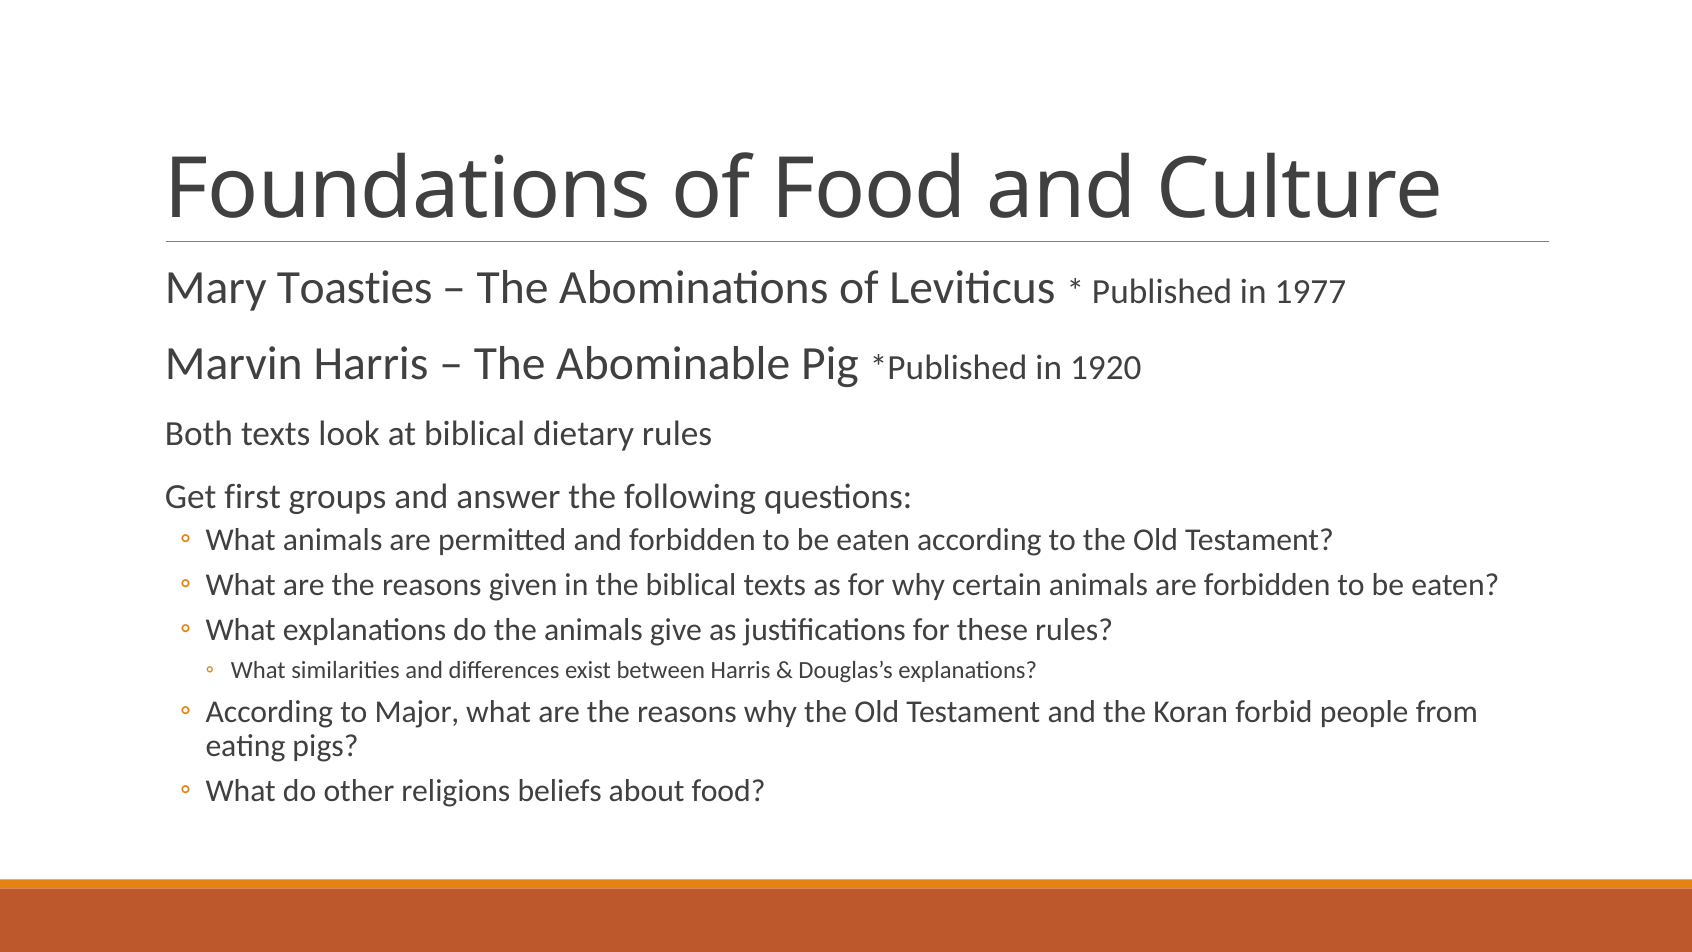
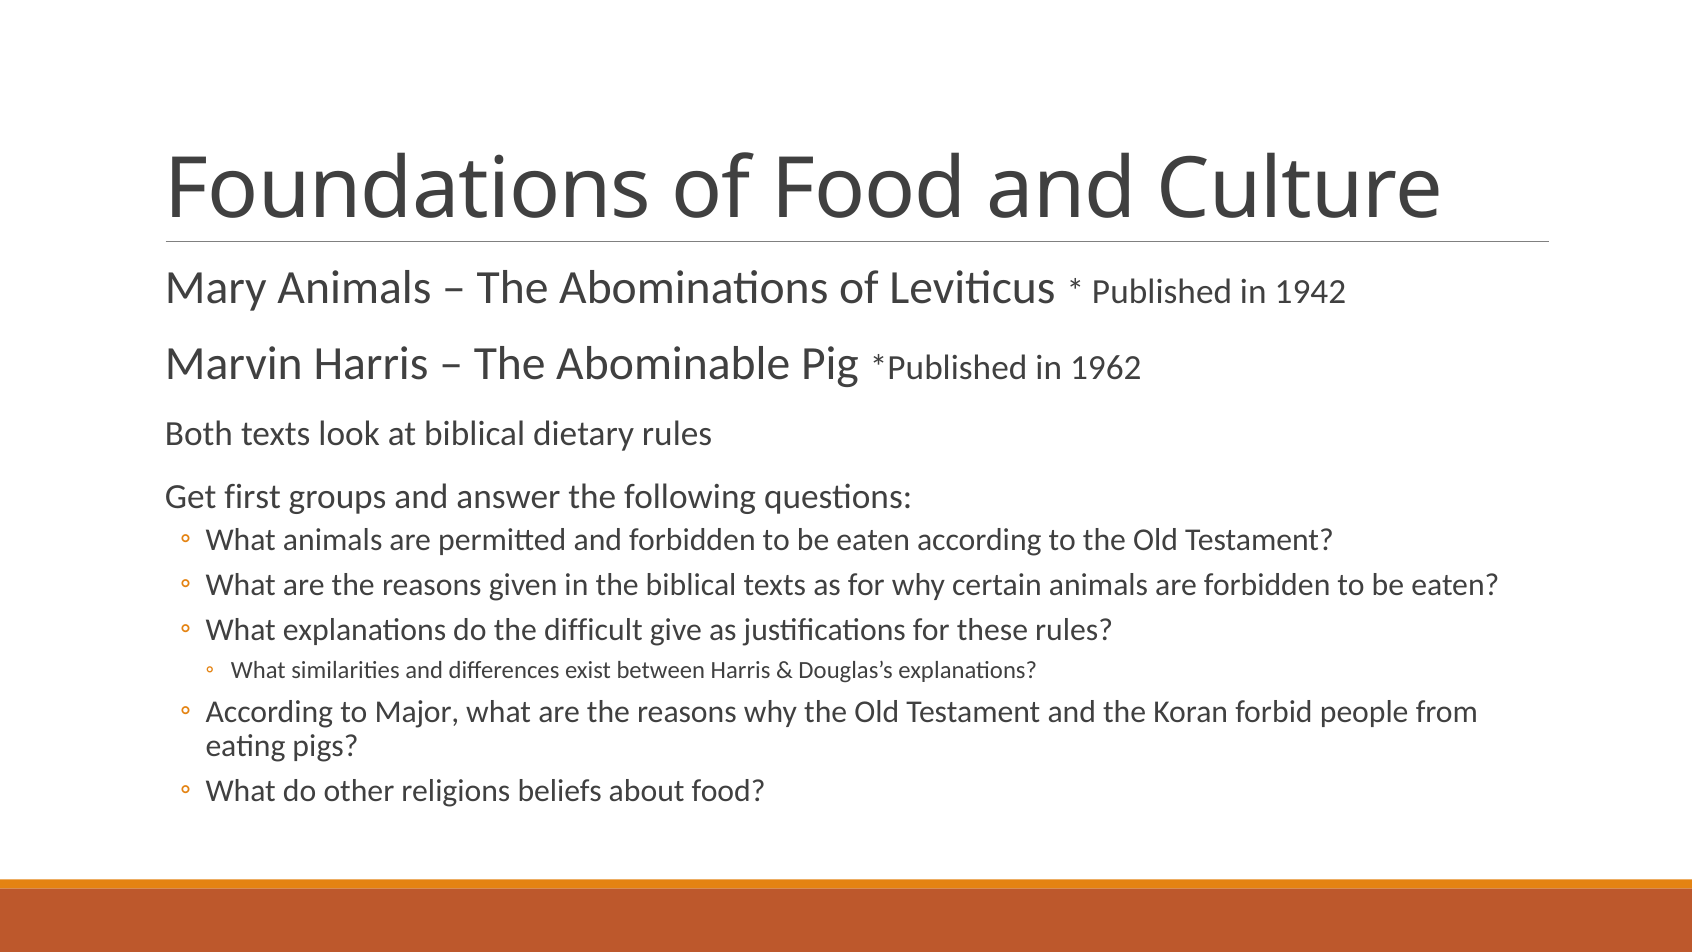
Mary Toasties: Toasties -> Animals
1977: 1977 -> 1942
1920: 1920 -> 1962
the animals: animals -> difficult
